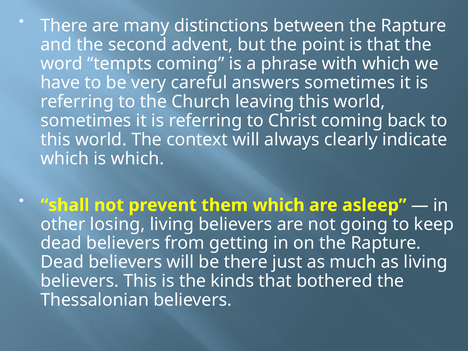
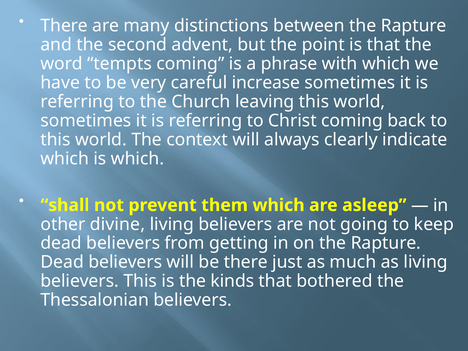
answers: answers -> increase
losing: losing -> divine
